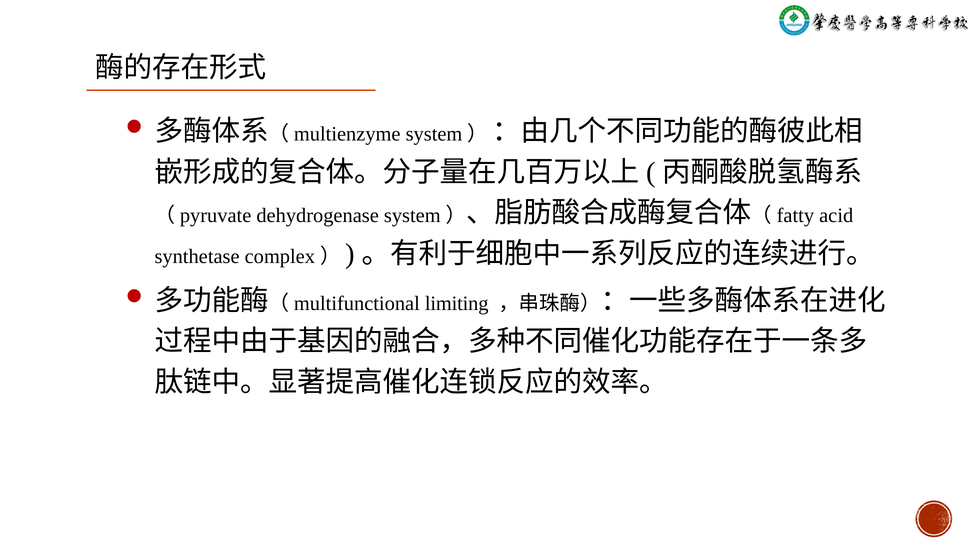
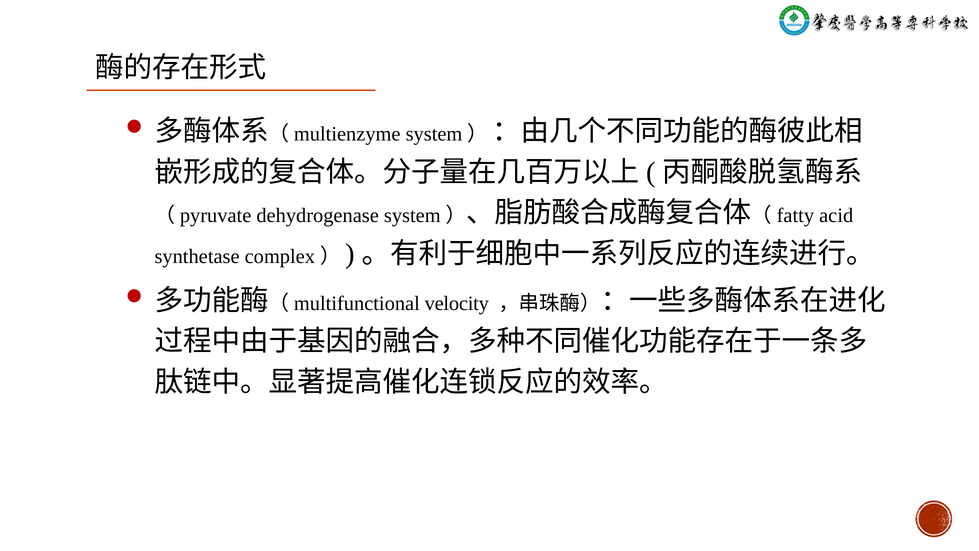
limiting: limiting -> velocity
